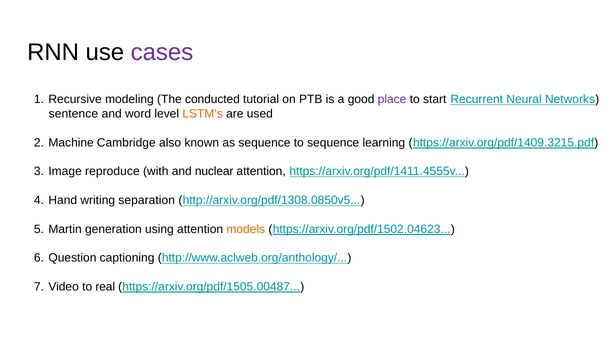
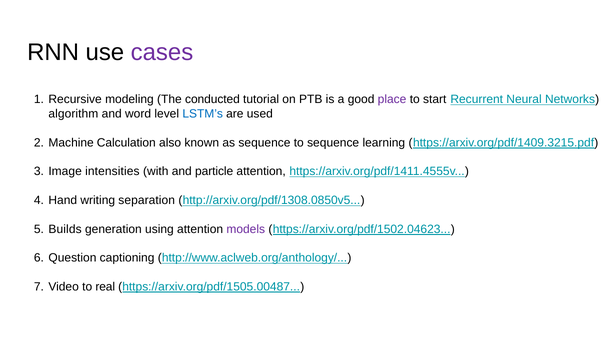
sentence: sentence -> algorithm
LSTM’s colour: orange -> blue
Cambridge: Cambridge -> Calculation
reproduce: reproduce -> intensities
nuclear: nuclear -> particle
Martin: Martin -> Builds
models colour: orange -> purple
